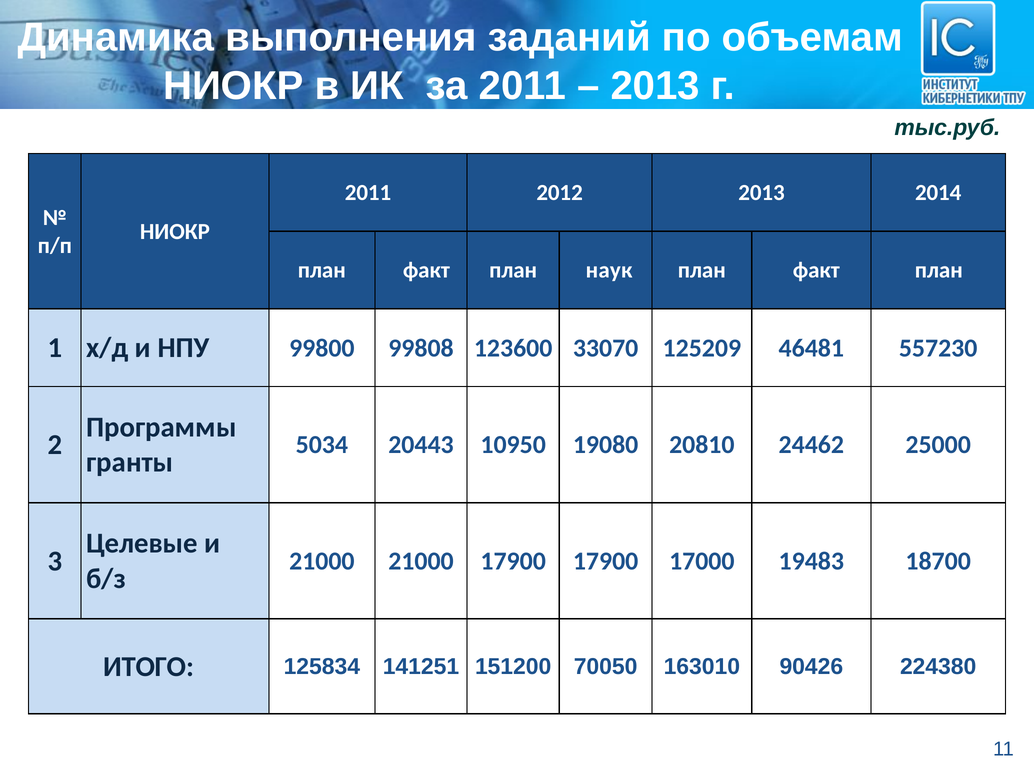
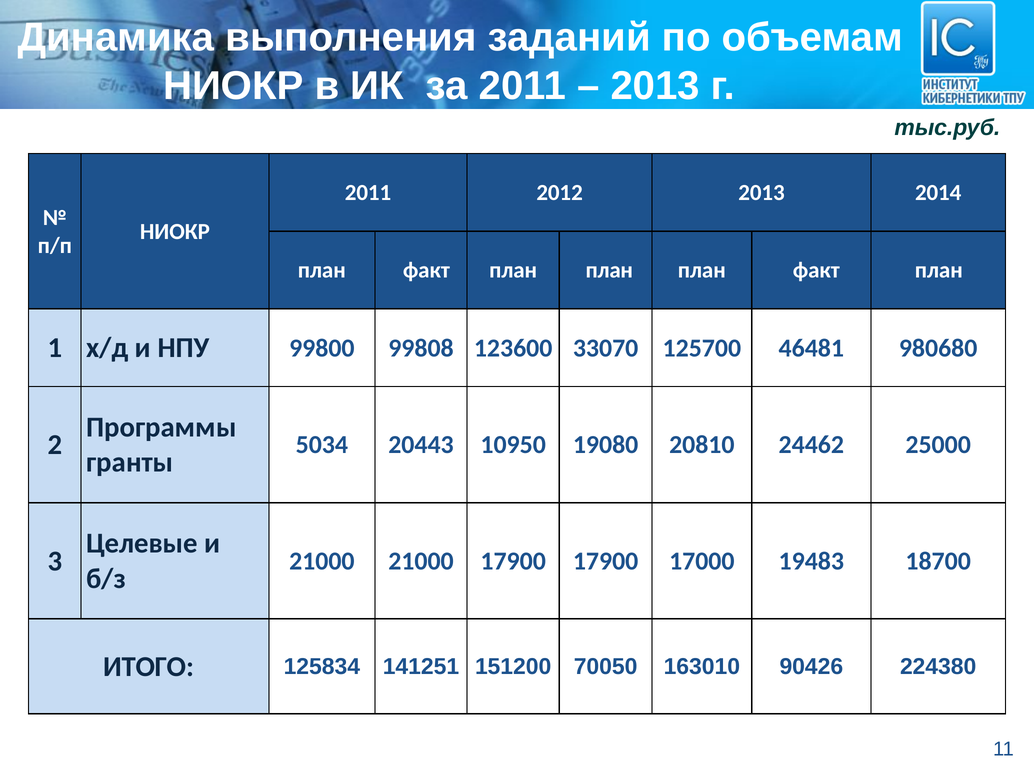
факт план наук: наук -> план
125209: 125209 -> 125700
557230: 557230 -> 980680
